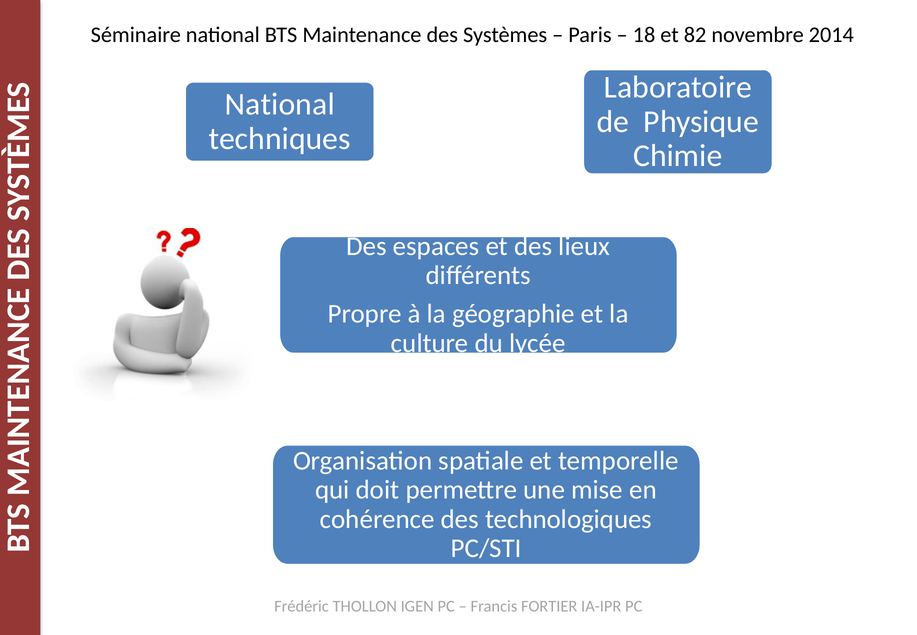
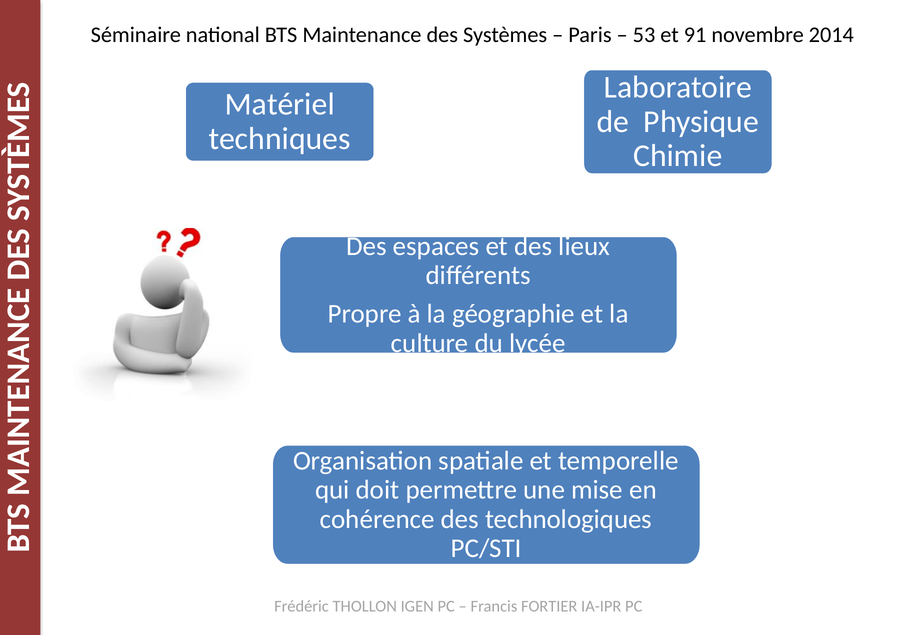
18: 18 -> 53
82: 82 -> 91
National at (280, 104): National -> Matériel
